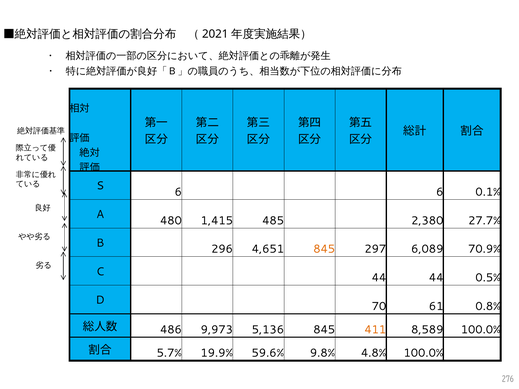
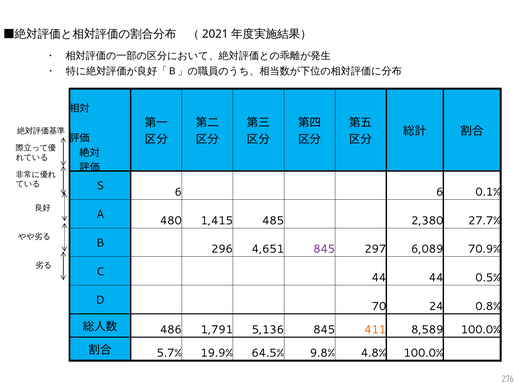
845 at (324, 249) colour: orange -> purple
61: 61 -> 24
9,973: 9,973 -> 1,791
59.6%: 59.6% -> 64.5%
